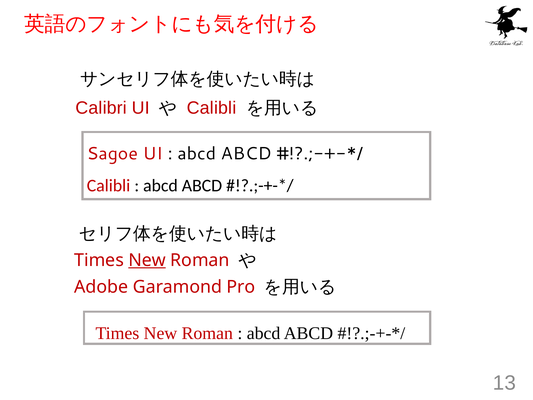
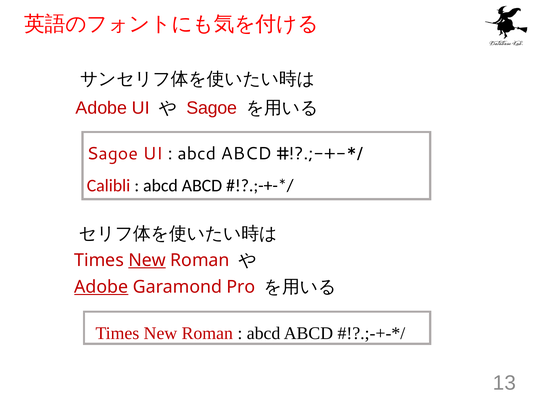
Calibri at (101, 108): Calibri -> Adobe
Calibli at (212, 108): Calibli -> Sagoe
Adobe at (101, 287) underline: none -> present
